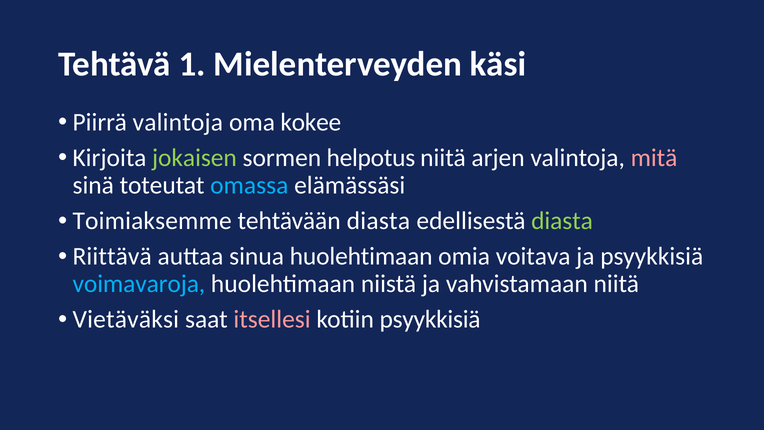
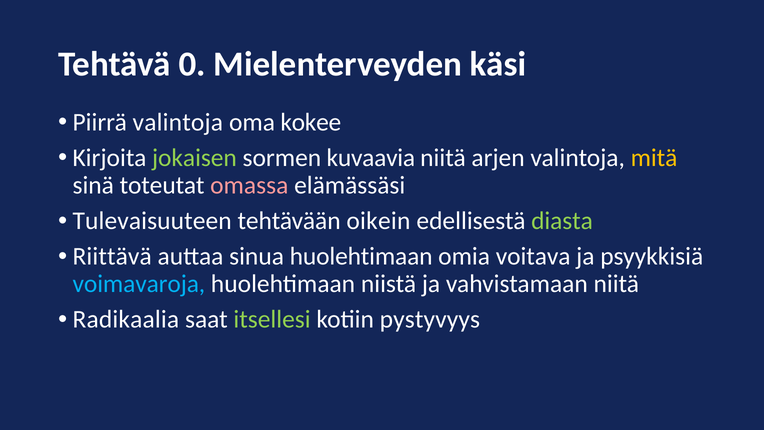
1: 1 -> 0
helpotus: helpotus -> kuvaavia
mitä colour: pink -> yellow
omassa colour: light blue -> pink
Toimiaksemme: Toimiaksemme -> Tulevaisuuteen
tehtävään diasta: diasta -> oikein
Vietäväksi: Vietäväksi -> Radikaalia
itsellesi colour: pink -> light green
kotiin psyykkisiä: psyykkisiä -> pystyvyys
